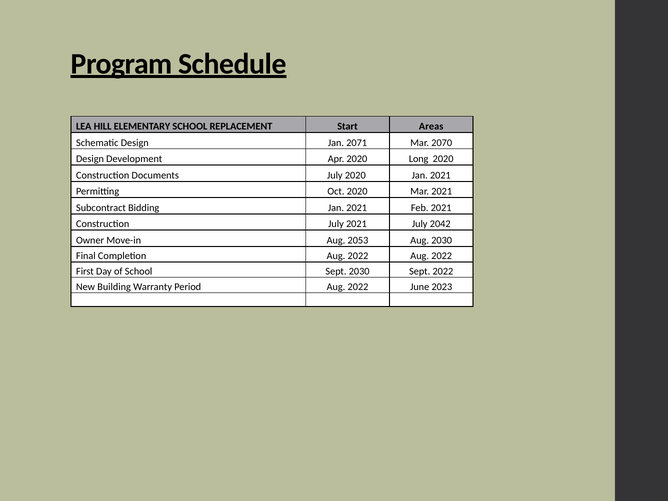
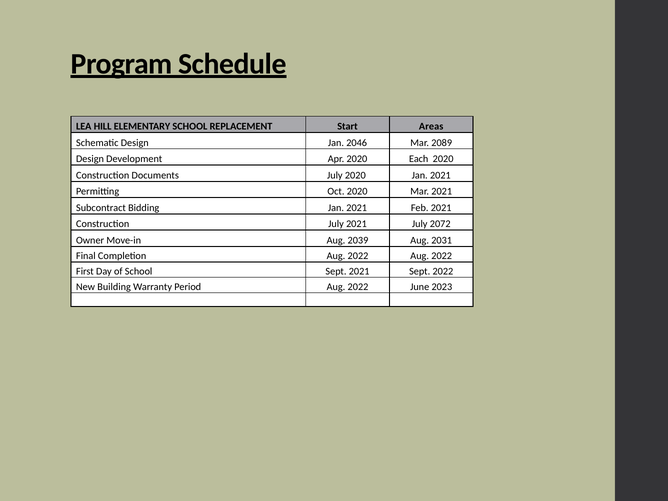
2071: 2071 -> 2046
2070: 2070 -> 2089
Long: Long -> Each
2042: 2042 -> 2072
2053: 2053 -> 2039
Aug 2030: 2030 -> 2031
Sept 2030: 2030 -> 2021
